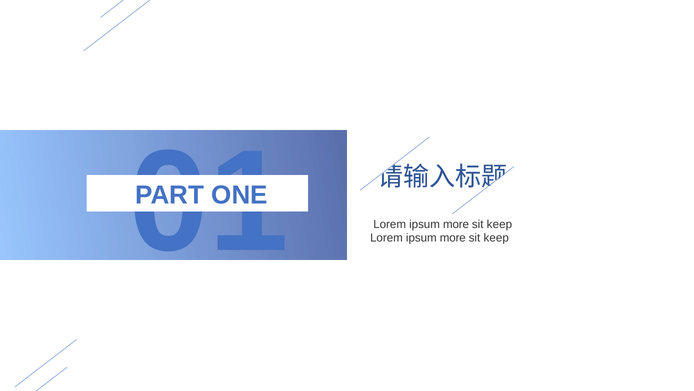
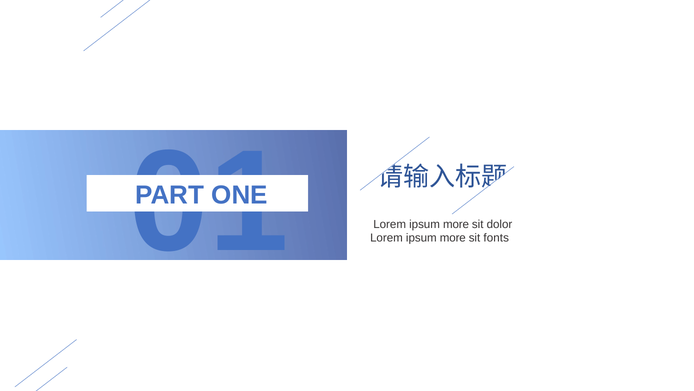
keep at (499, 224): keep -> dolor
keep at (496, 238): keep -> fonts
